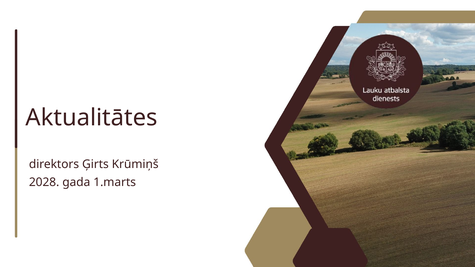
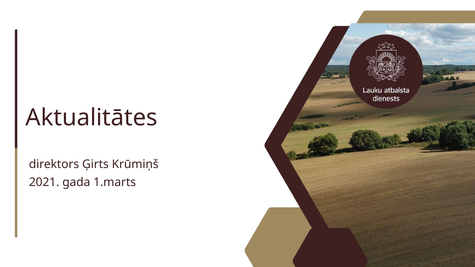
2028: 2028 -> 2021
